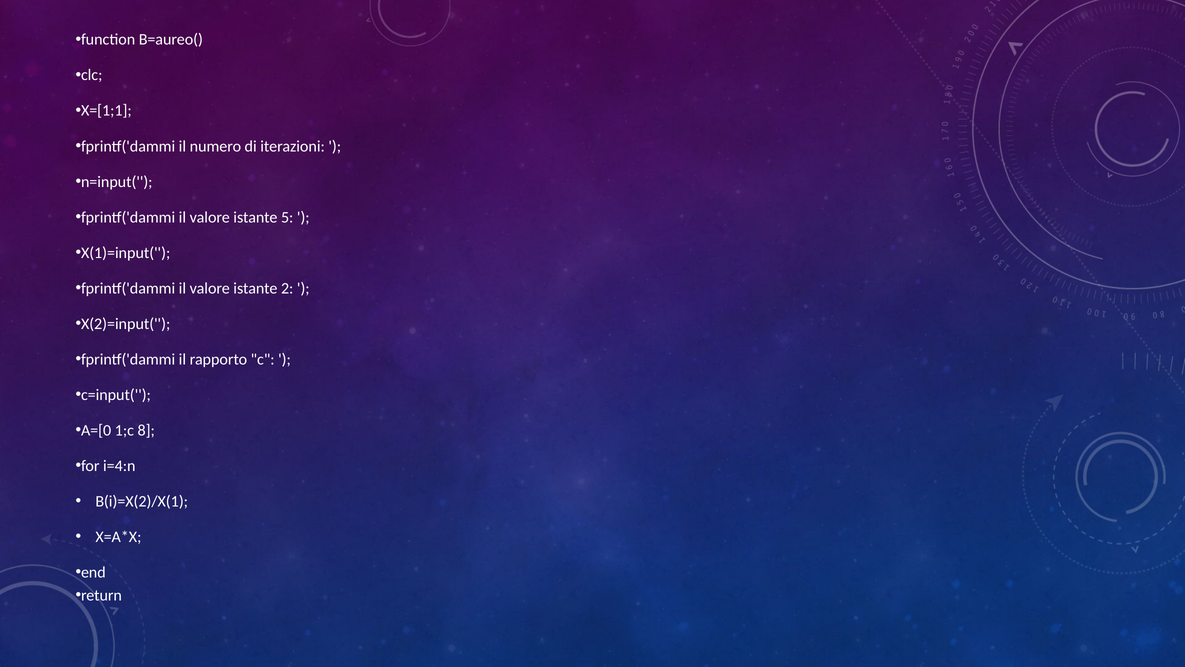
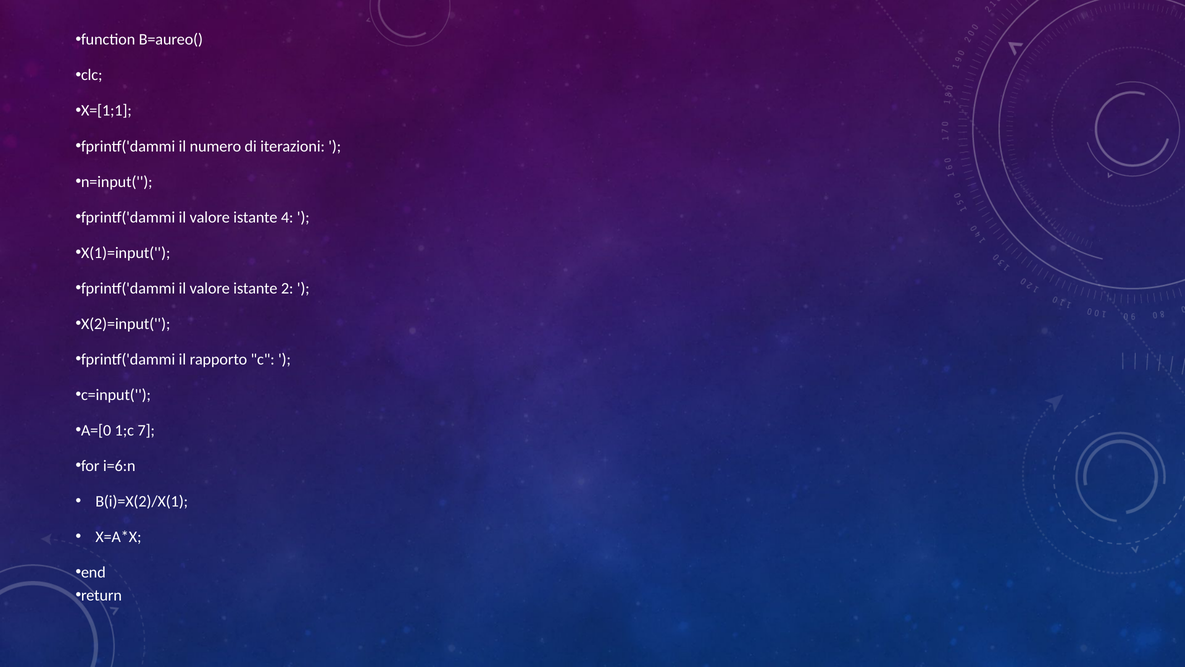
5: 5 -> 4
8: 8 -> 7
i=4:n: i=4:n -> i=6:n
